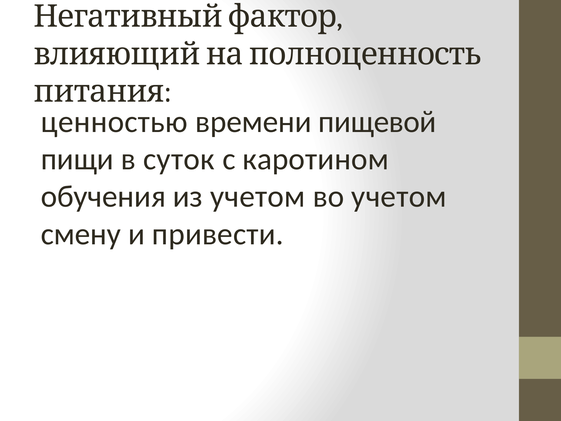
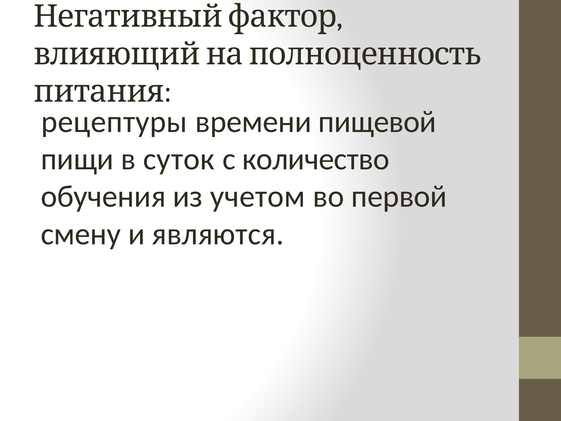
ценностью: ценностью -> рецептуры
каротином: каротином -> количество
во учетом: учетом -> первой
привести: привести -> являются
